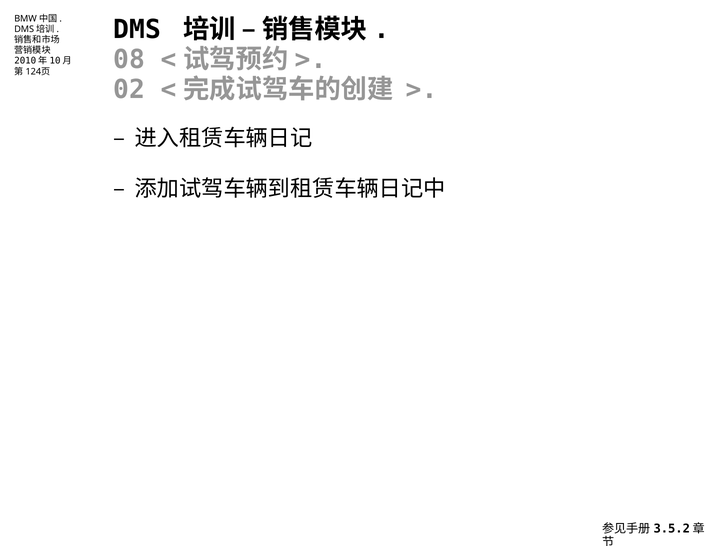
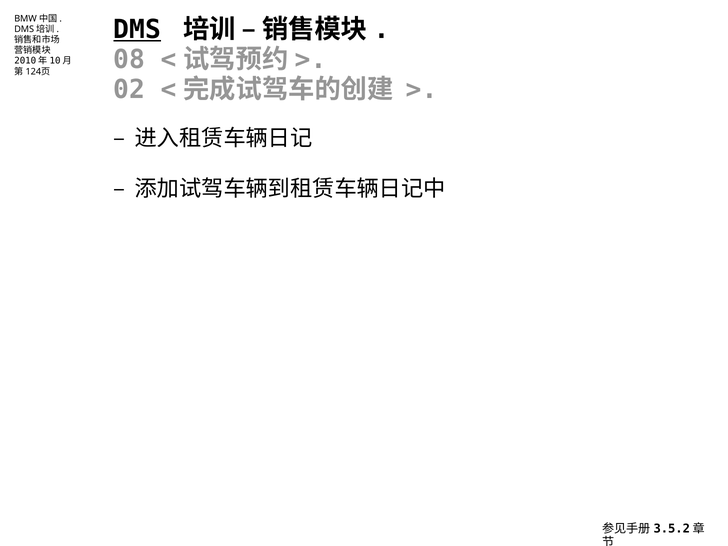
DMS underline: none -> present
